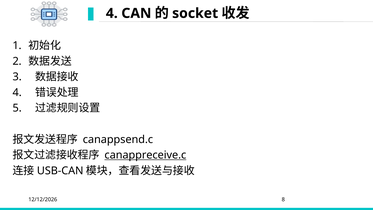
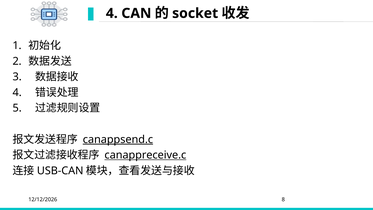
canappsend.c underline: none -> present
